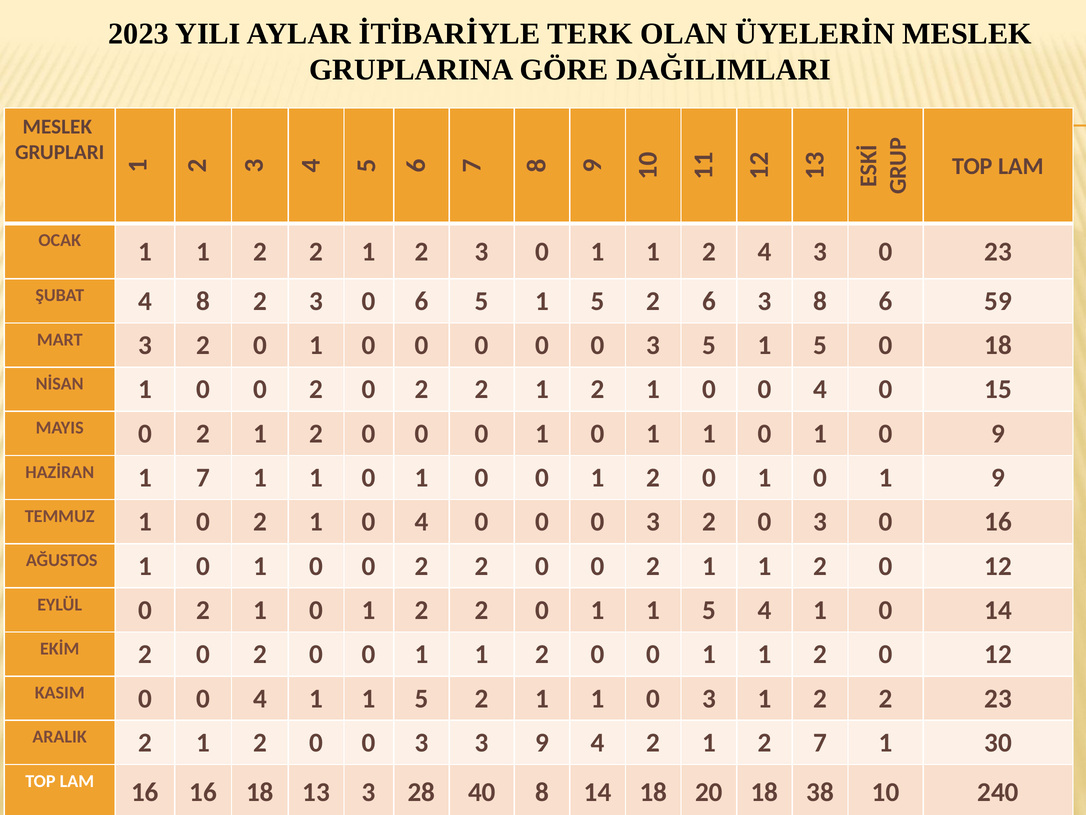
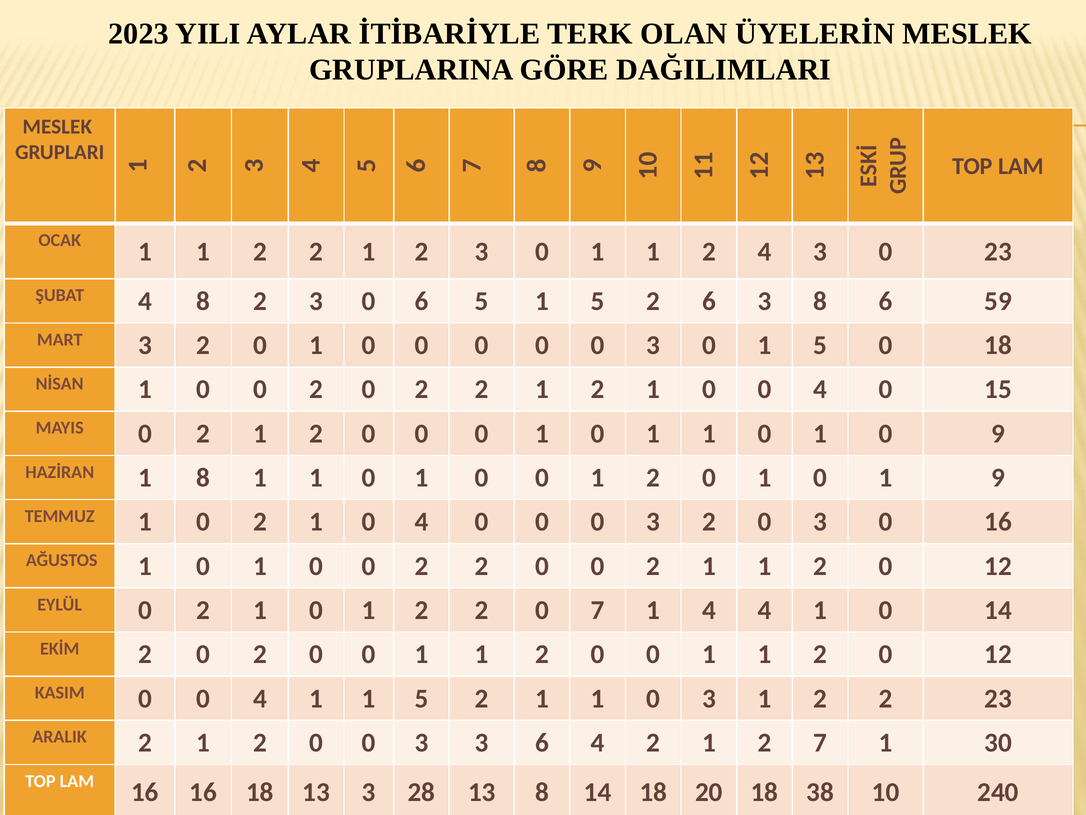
0 0 3 5: 5 -> 0
1 7: 7 -> 8
2 2 0 1: 1 -> 7
5 at (709, 610): 5 -> 4
3 9: 9 -> 6
28 40: 40 -> 13
